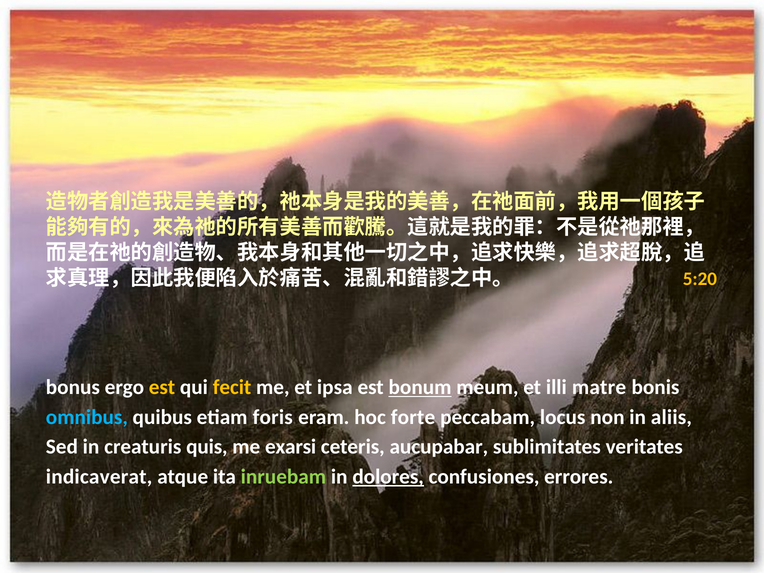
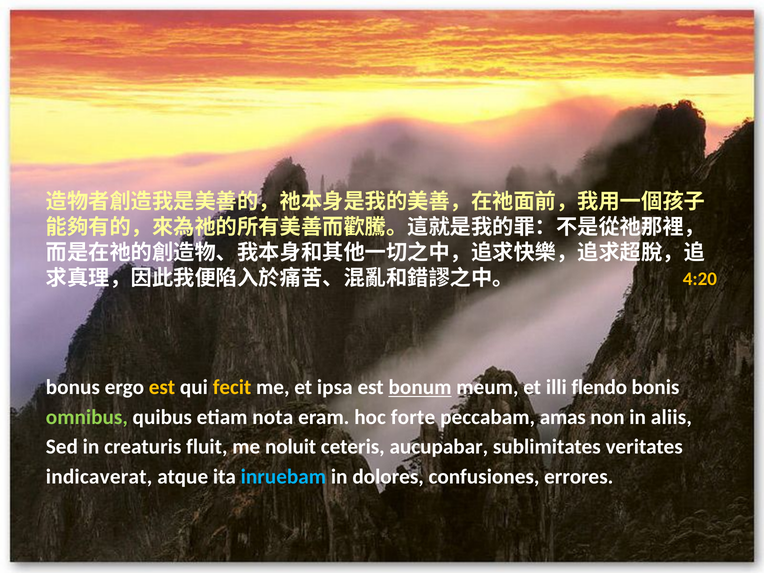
5:20: 5:20 -> 4:20
matre: matre -> flendo
omnibus colour: light blue -> light green
foris: foris -> nota
locus: locus -> amas
quis: quis -> fluit
exarsi: exarsi -> noluit
inruebam colour: light green -> light blue
dolores underline: present -> none
